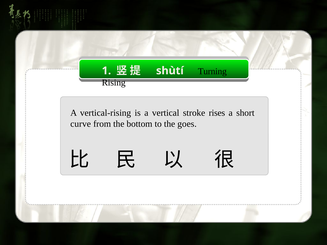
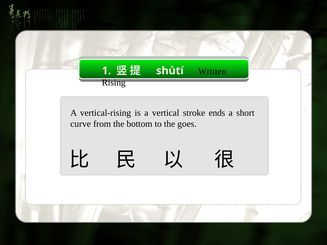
Turning: Turning -> Written
rises: rises -> ends
